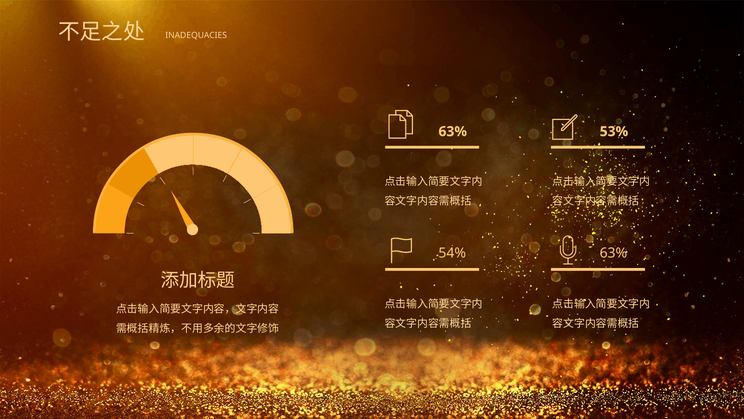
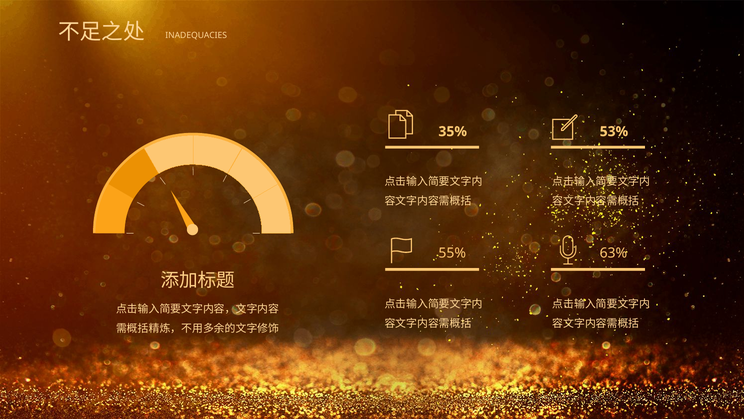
63% at (453, 131): 63% -> 35%
54%: 54% -> 55%
